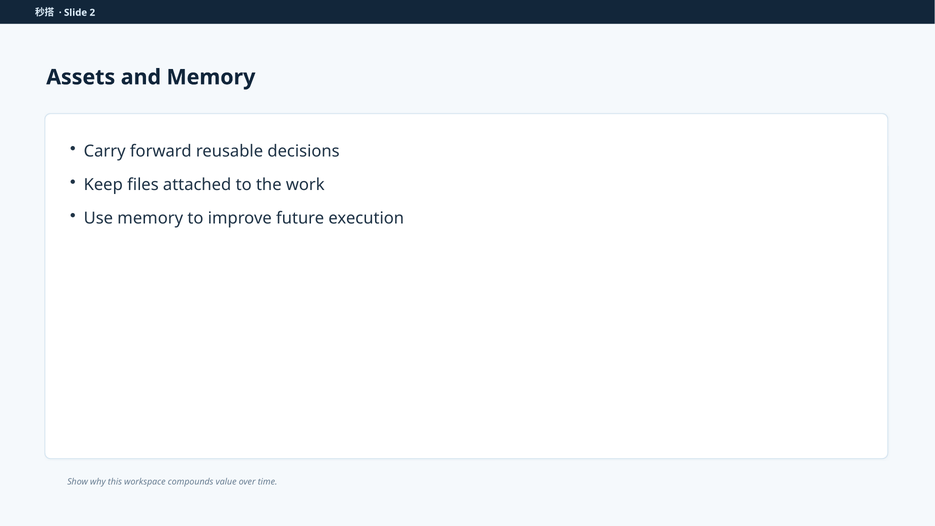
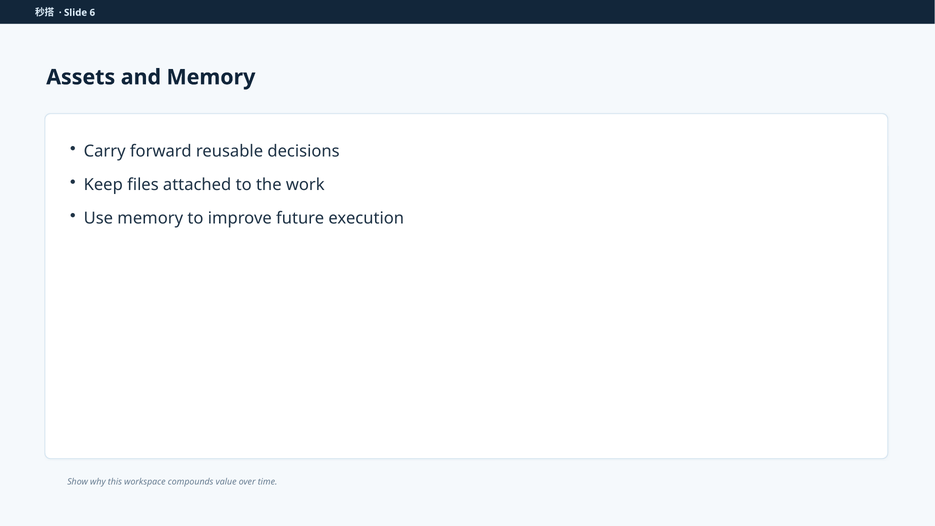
2: 2 -> 6
